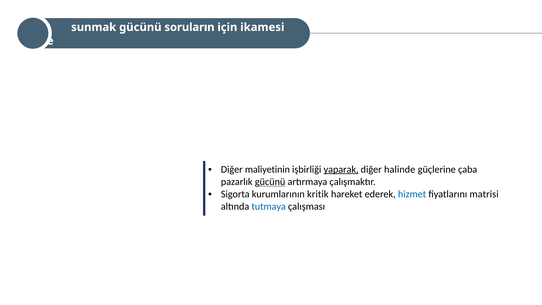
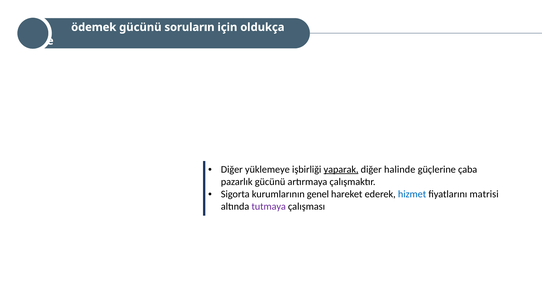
sunmak: sunmak -> ödemek
ikamesi: ikamesi -> oldukça
maliyetinin: maliyetinin -> yüklemeye
gücünü at (270, 182) underline: present -> none
kritik: kritik -> genel
tutmaya colour: blue -> purple
